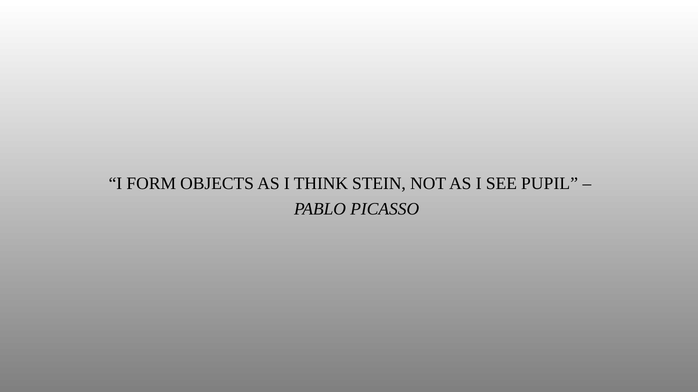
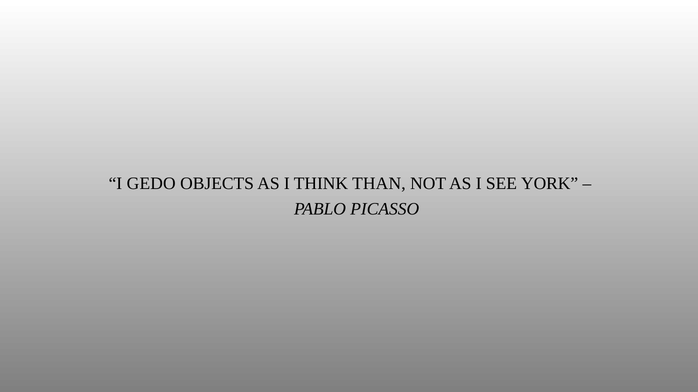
FORM: FORM -> GEDO
STEIN: STEIN -> THAN
PUPIL: PUPIL -> YORK
